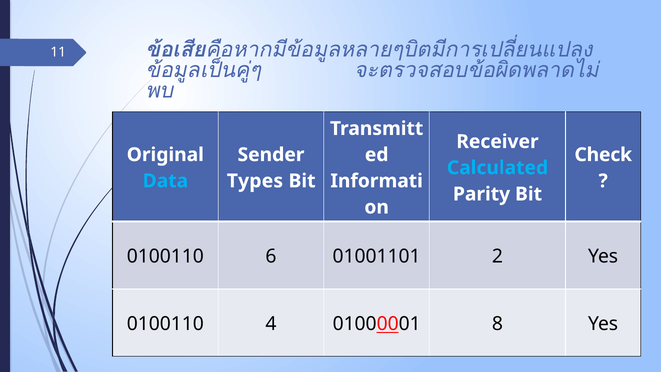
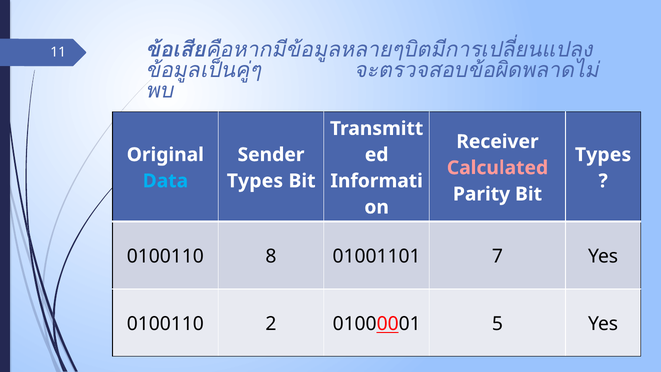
Check at (603, 155): Check -> Types
Calculated colour: light blue -> pink
6: 6 -> 8
2: 2 -> 7
4: 4 -> 2
8: 8 -> 5
